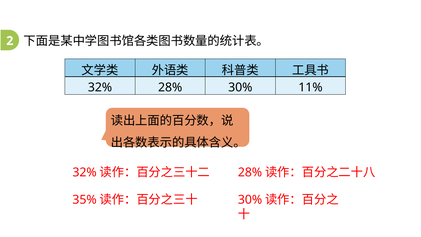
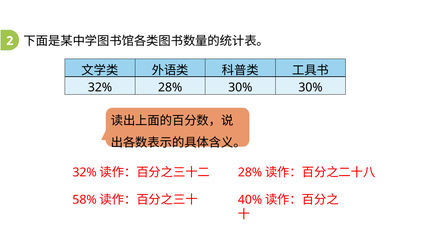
30% 11%: 11% -> 30%
35%: 35% -> 58%
30% at (250, 200): 30% -> 40%
